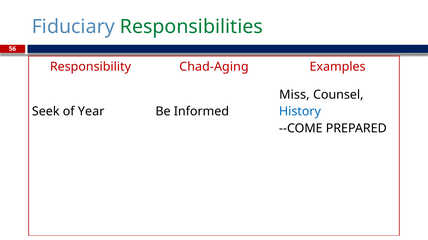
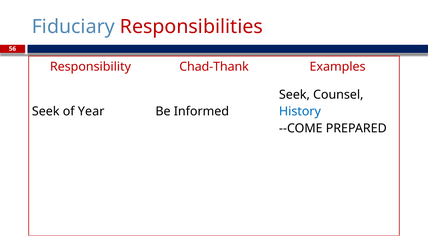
Responsibilities colour: green -> red
Chad-Aging: Chad-Aging -> Chad-Thank
Miss at (294, 95): Miss -> Seek
